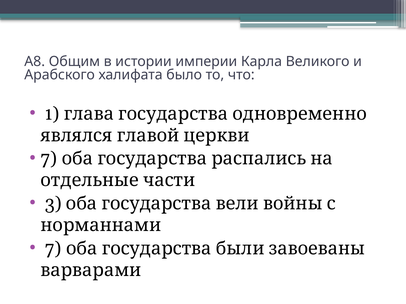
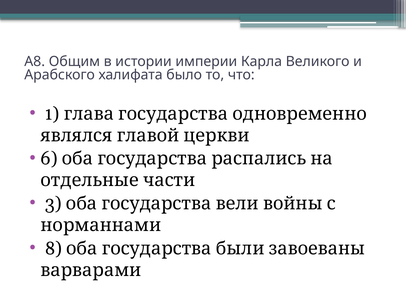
7 at (49, 159): 7 -> 6
7 at (53, 249): 7 -> 8
